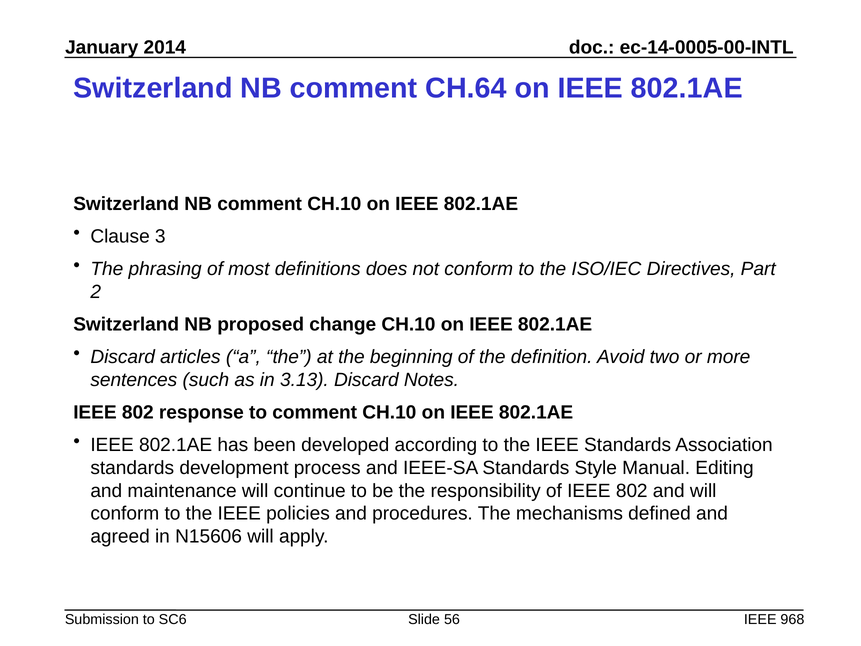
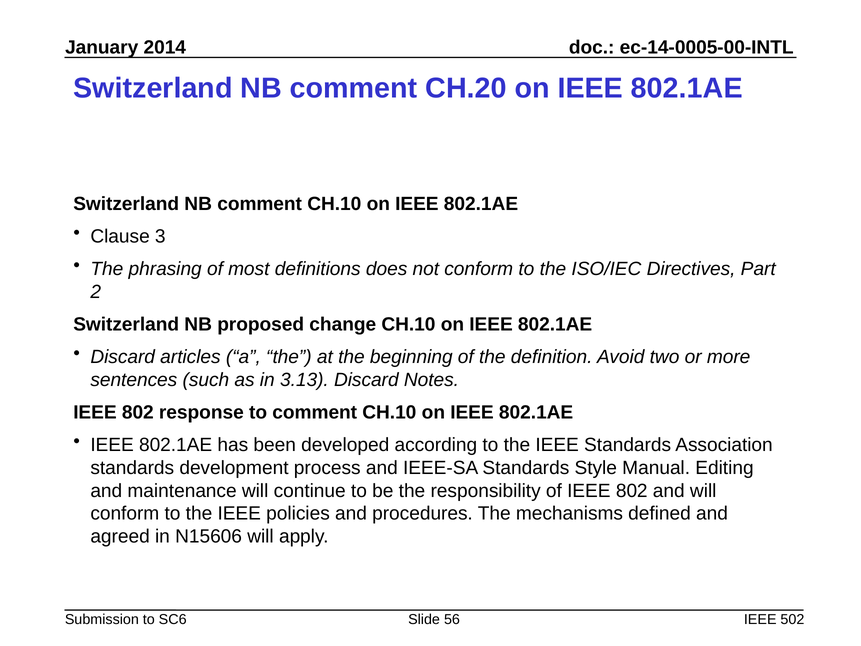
CH.64: CH.64 -> CH.20
968: 968 -> 502
